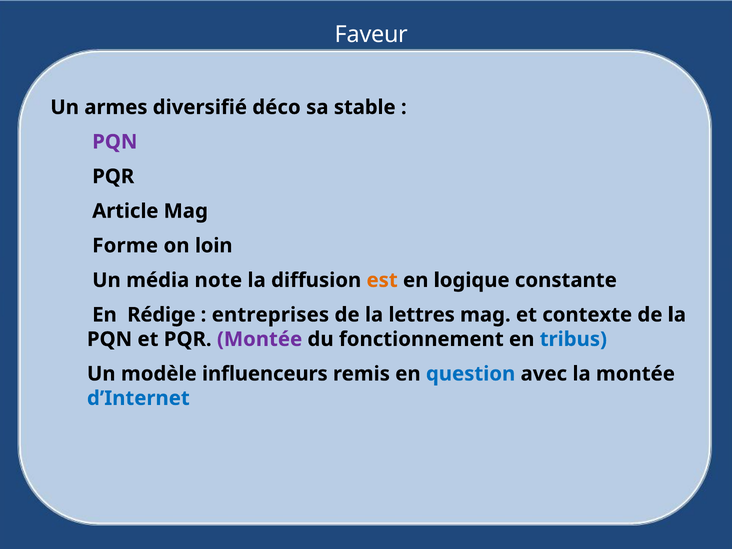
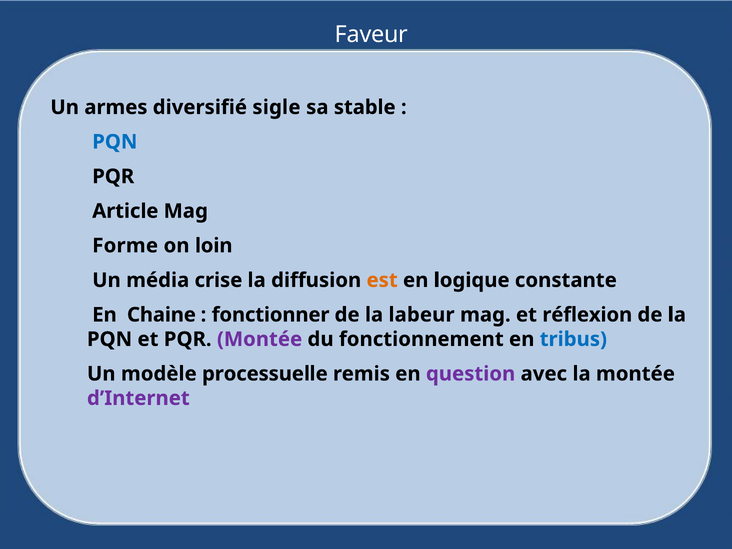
déco: déco -> sigle
PQN at (115, 142) colour: purple -> blue
note: note -> crise
Rédige: Rédige -> Chaine
entreprises: entreprises -> fonctionner
lettres: lettres -> labeur
contexte: contexte -> réflexion
influenceurs: influenceurs -> processuelle
question colour: blue -> purple
d’Internet colour: blue -> purple
